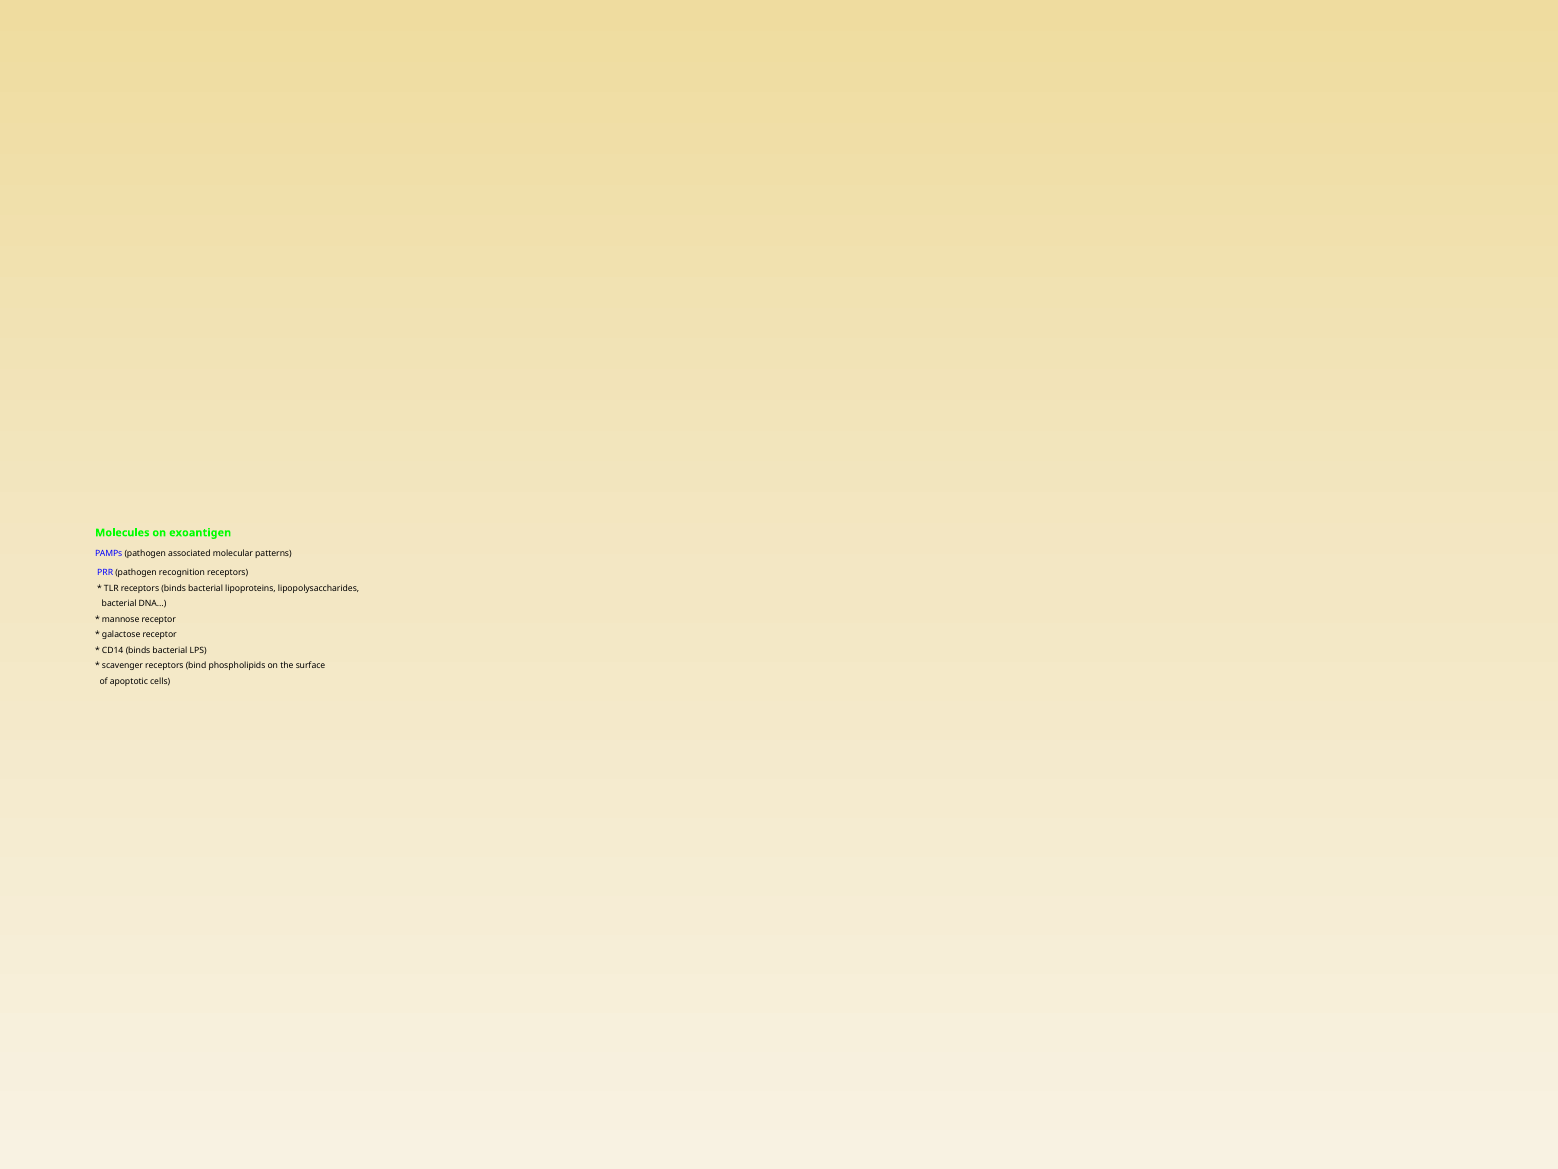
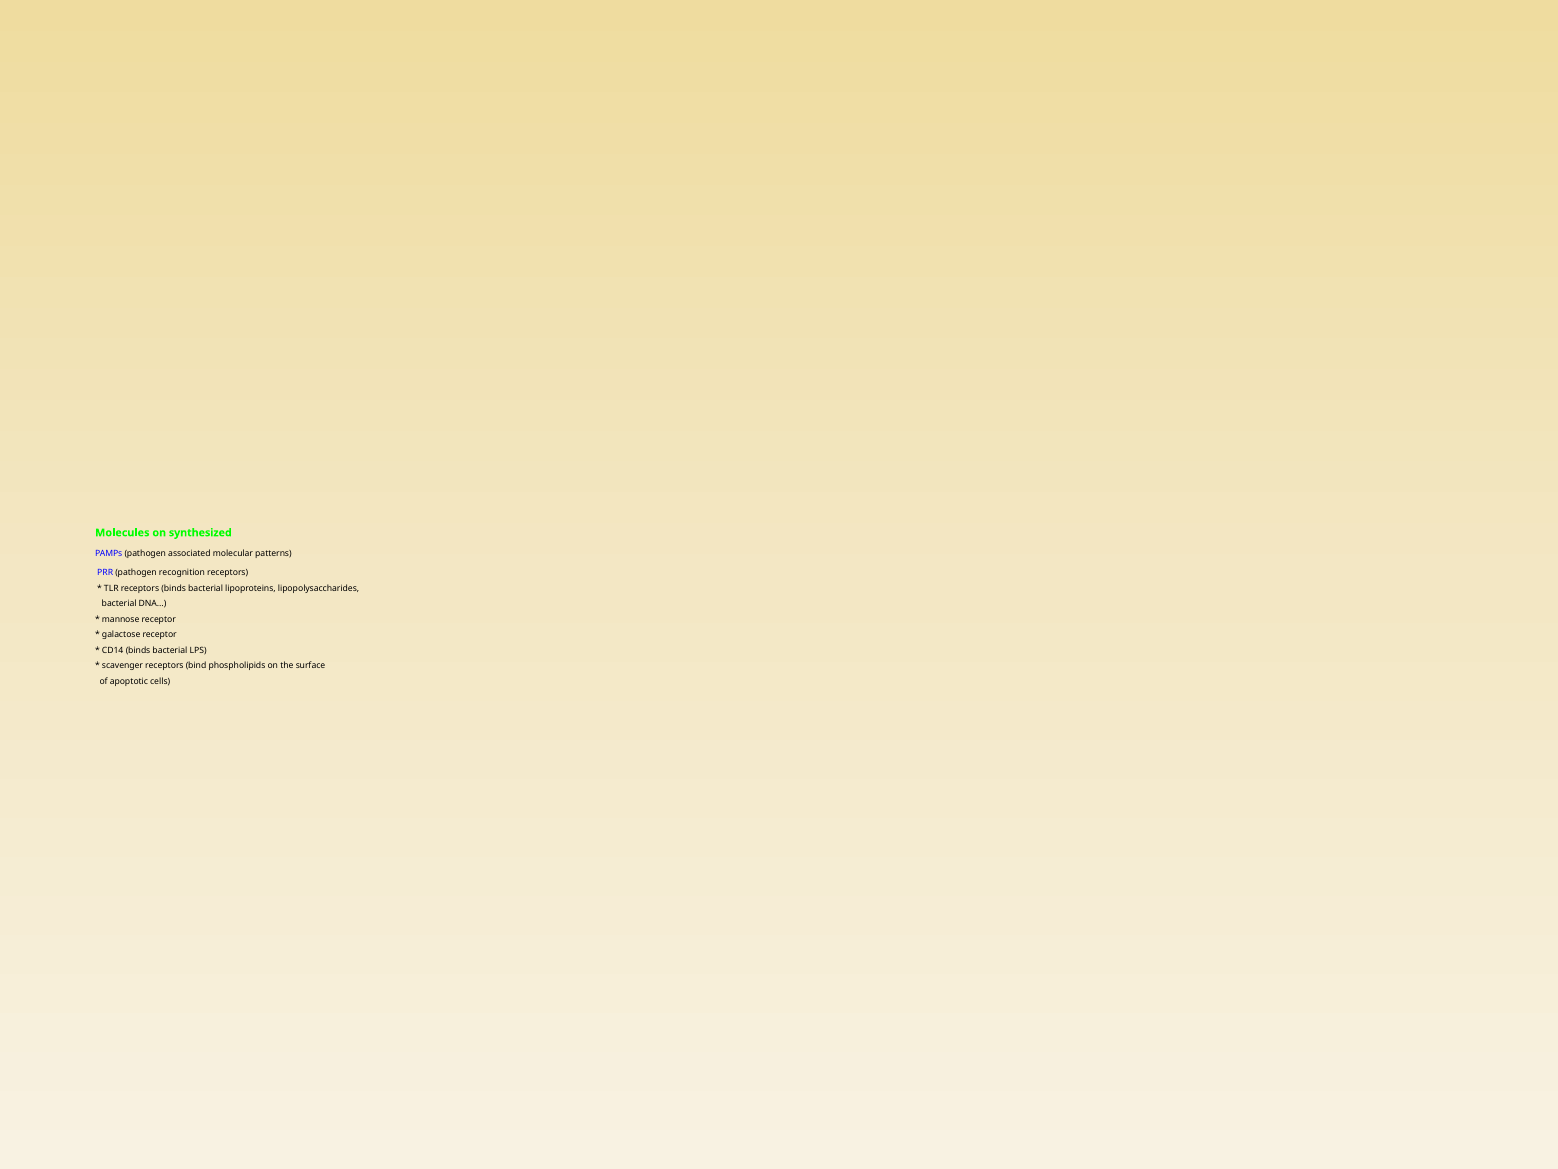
exoantigen: exoantigen -> synthesized
